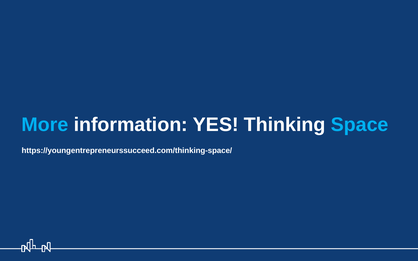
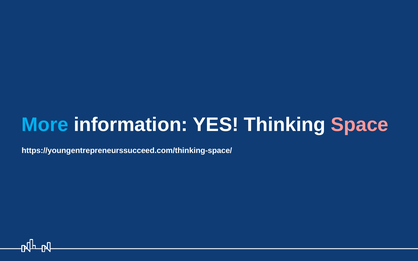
Space colour: light blue -> pink
